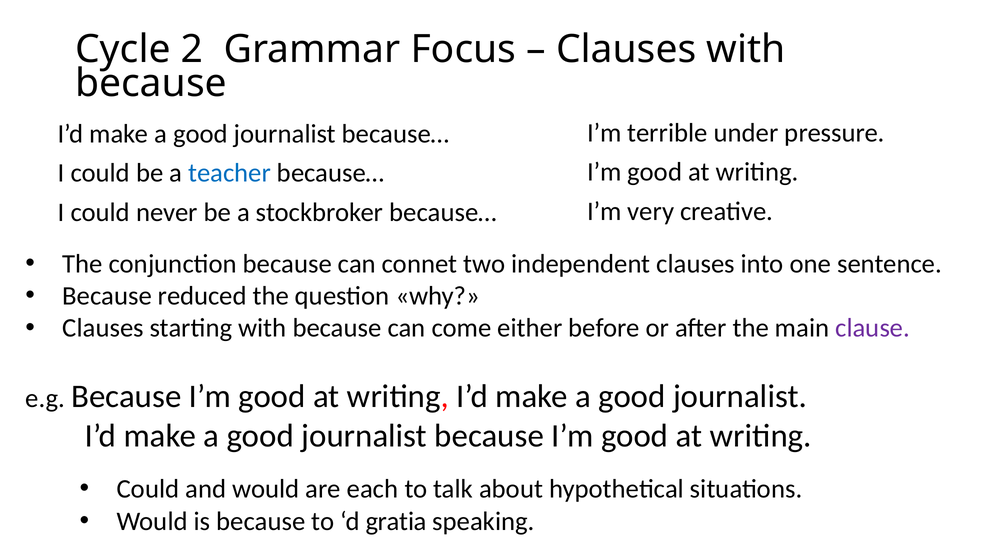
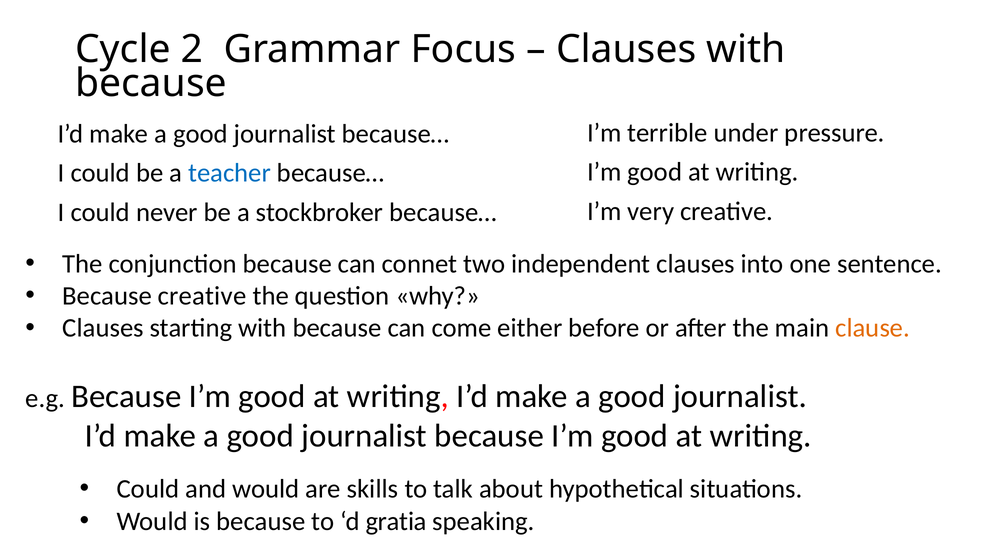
Because reduced: reduced -> creative
clause colour: purple -> orange
each: each -> skills
